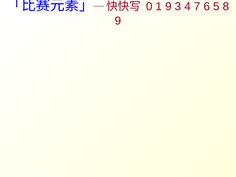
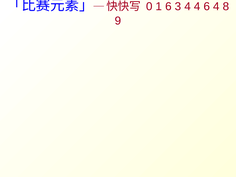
1 9: 9 -> 6
4 7: 7 -> 4
6 5: 5 -> 4
